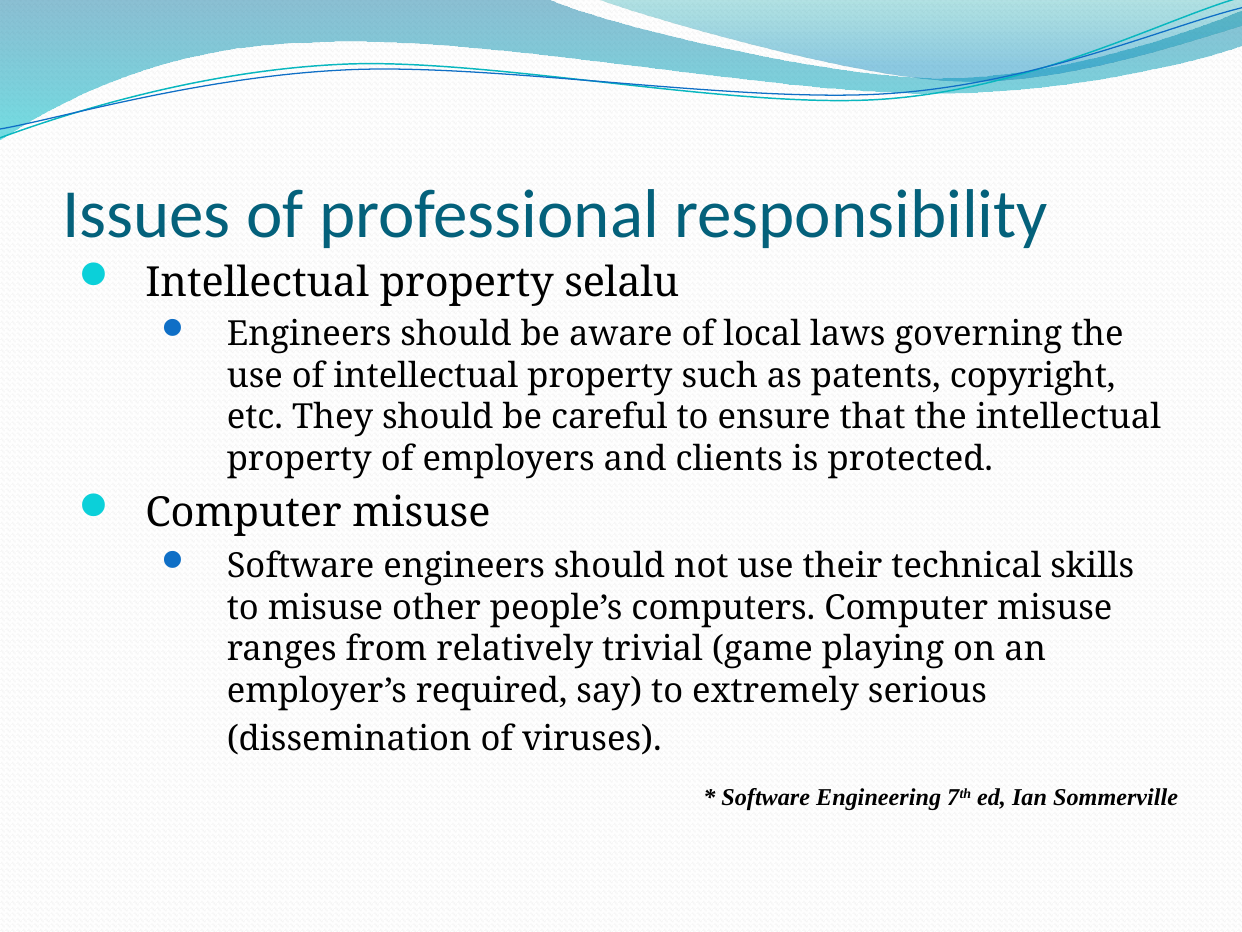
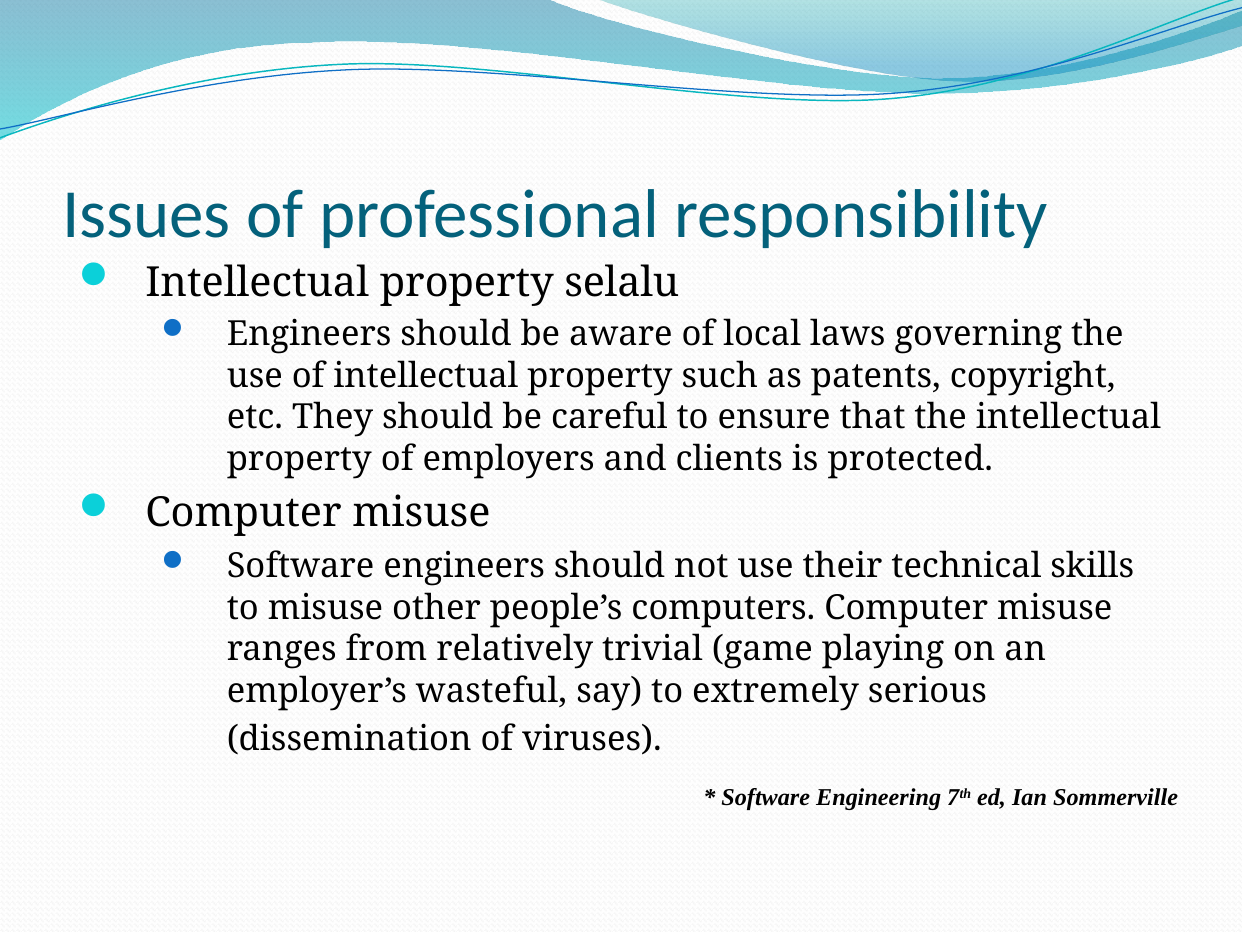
required: required -> wasteful
